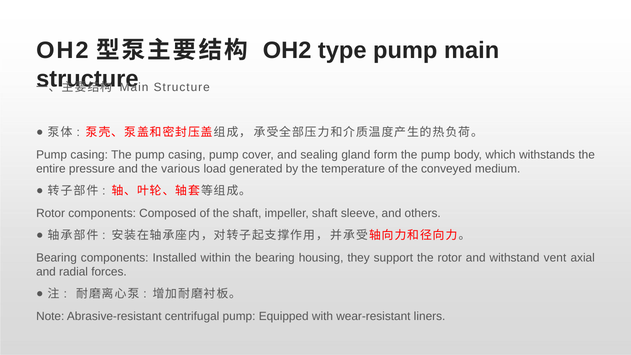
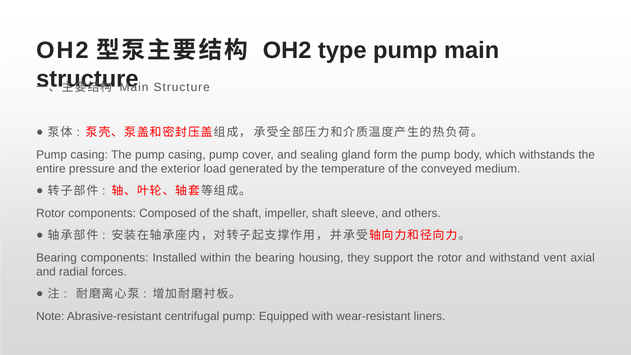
various: various -> exterior
